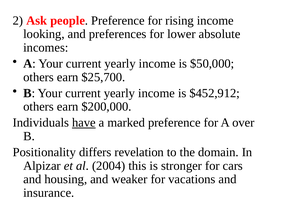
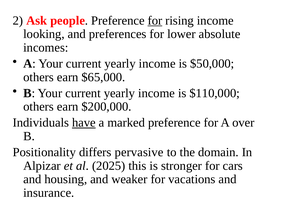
for at (155, 21) underline: none -> present
$25,700: $25,700 -> $65,000
$452,912: $452,912 -> $110,000
revelation: revelation -> pervasive
2004: 2004 -> 2025
